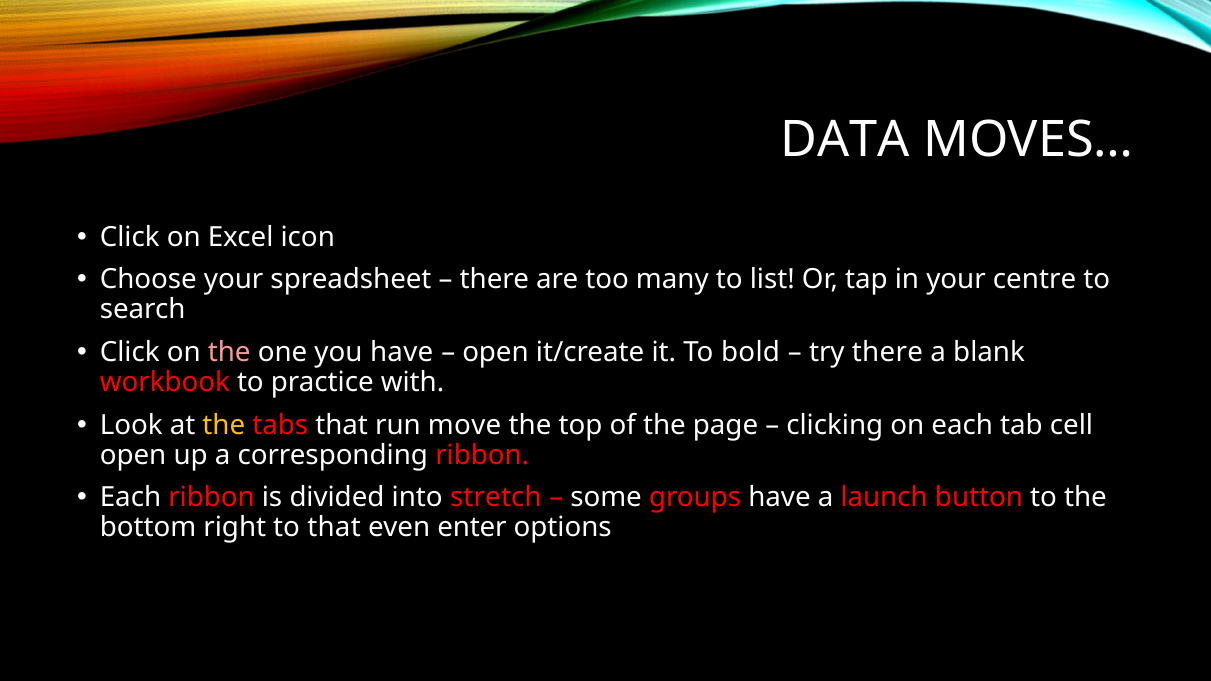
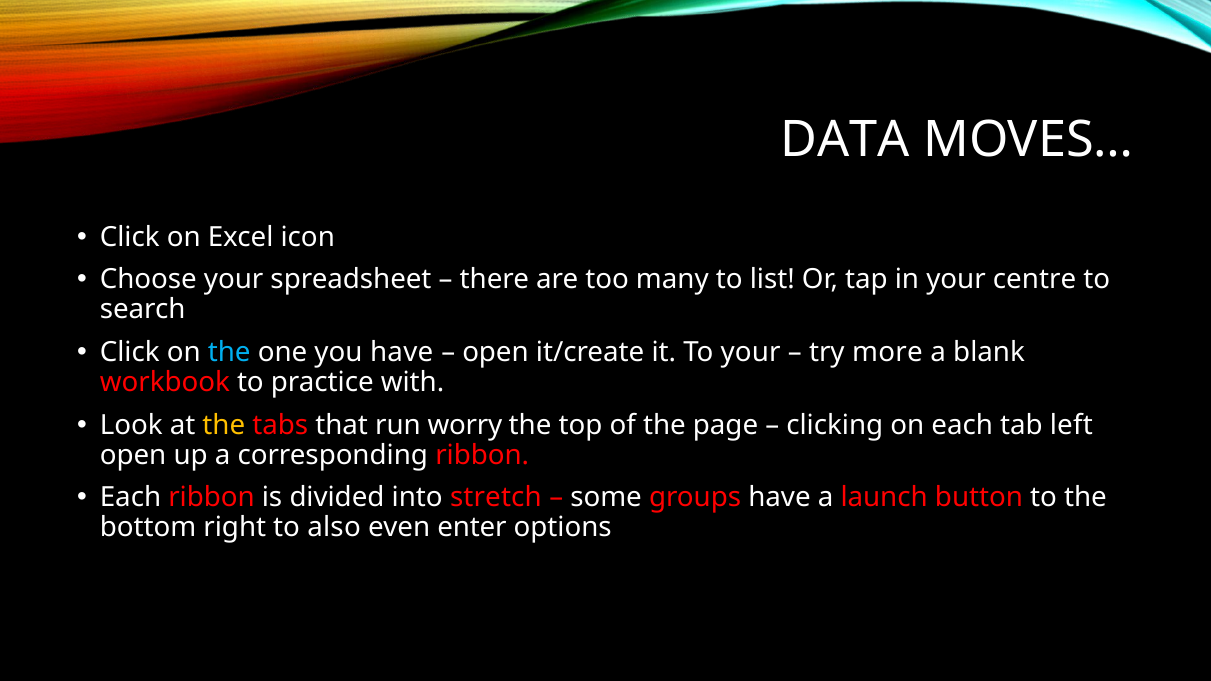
the at (229, 352) colour: pink -> light blue
To bold: bold -> your
try there: there -> more
move: move -> worry
cell: cell -> left
to that: that -> also
